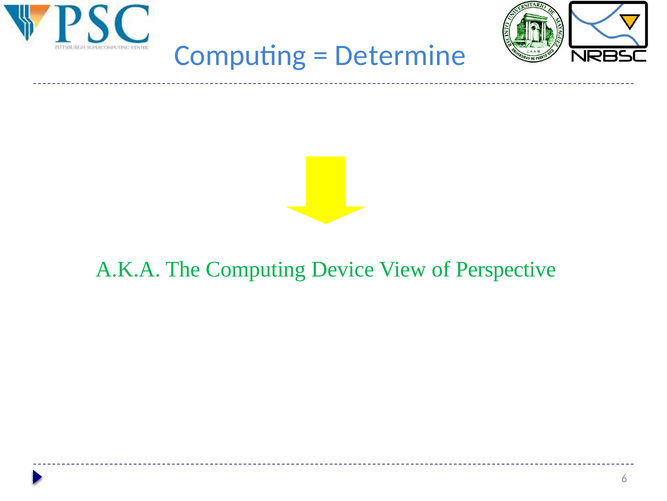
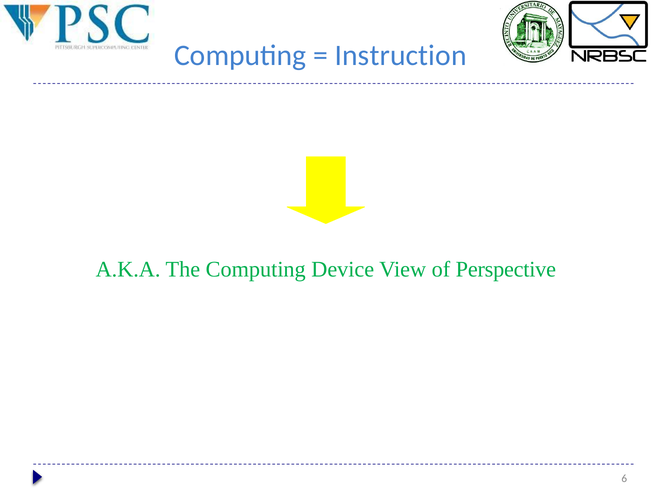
Determine: Determine -> Instruction
